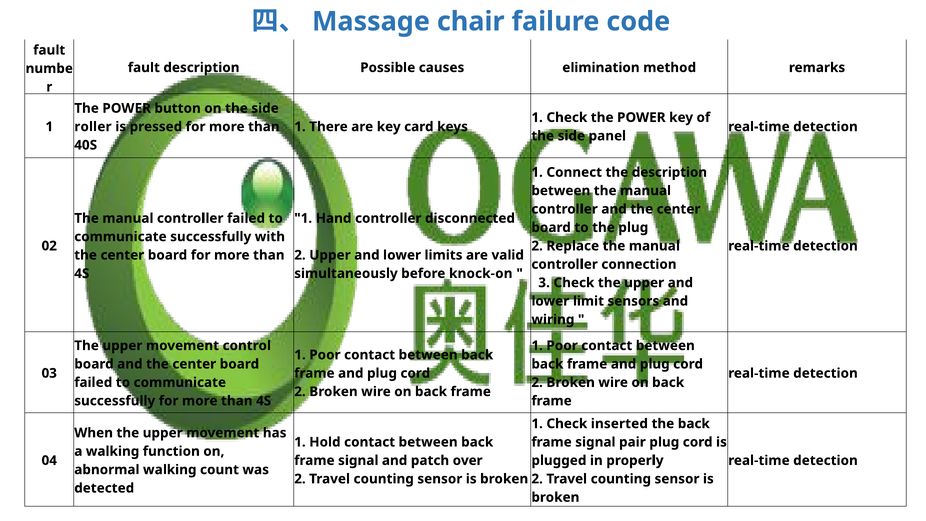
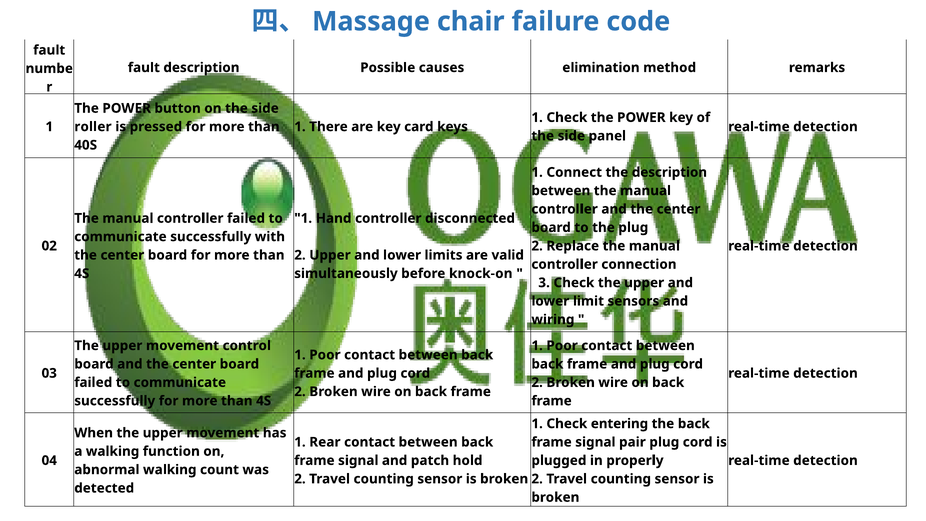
inserted: inserted -> entering
Hold: Hold -> Rear
over: over -> hold
